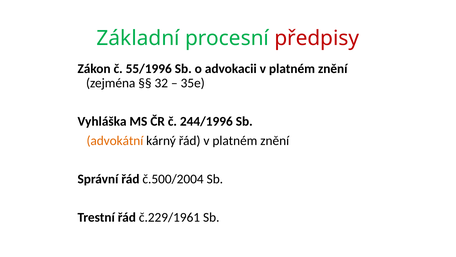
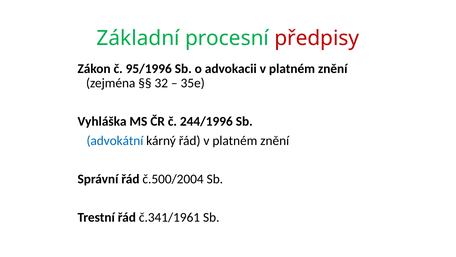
55/1996: 55/1996 -> 95/1996
advokátní colour: orange -> blue
č.229/1961: č.229/1961 -> č.341/1961
